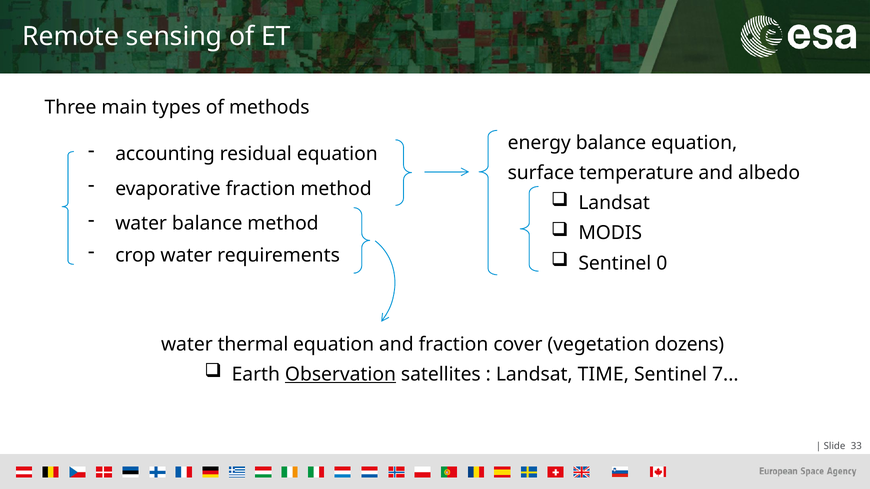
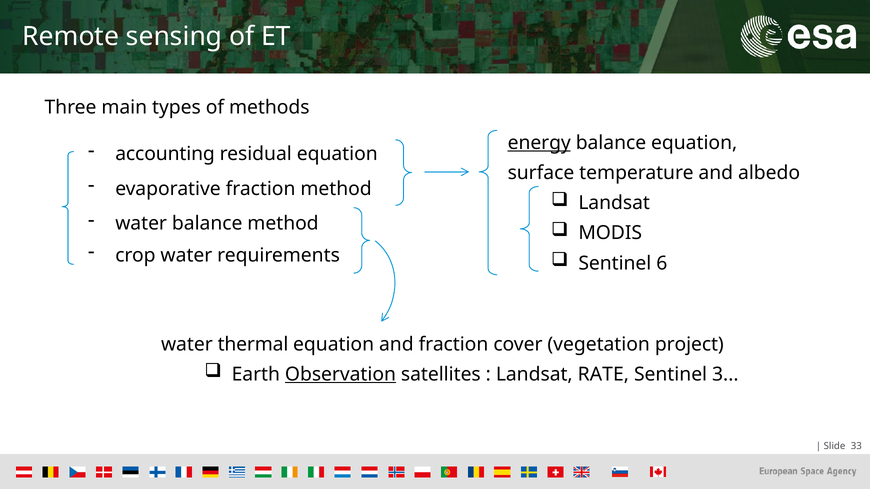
energy underline: none -> present
0: 0 -> 6
dozens: dozens -> project
TIME: TIME -> RATE
7: 7 -> 3
